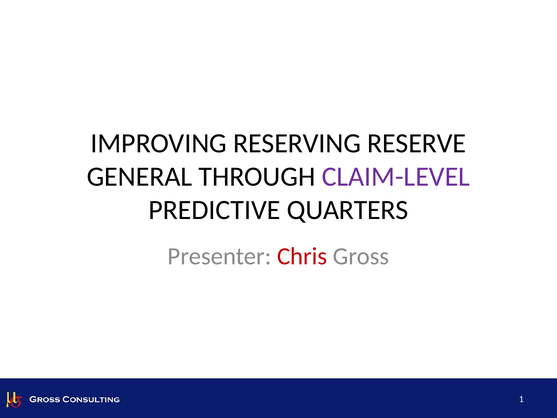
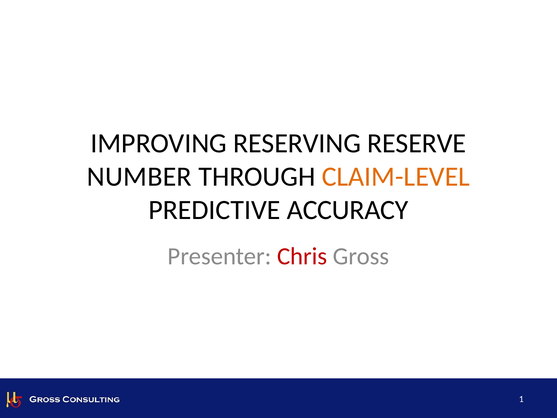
GENERAL: GENERAL -> NUMBER
CLAIM-LEVEL colour: purple -> orange
QUARTERS: QUARTERS -> ACCURACY
